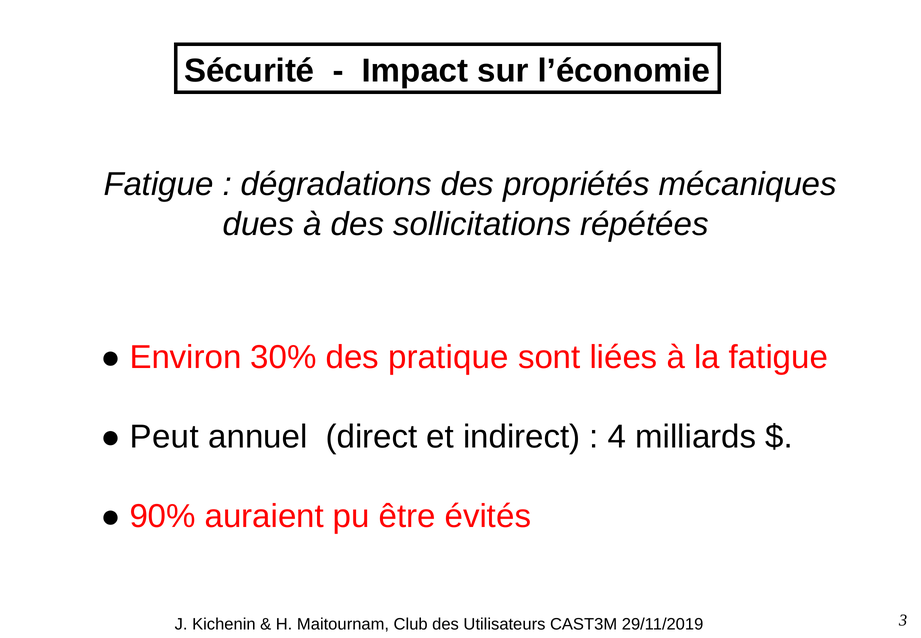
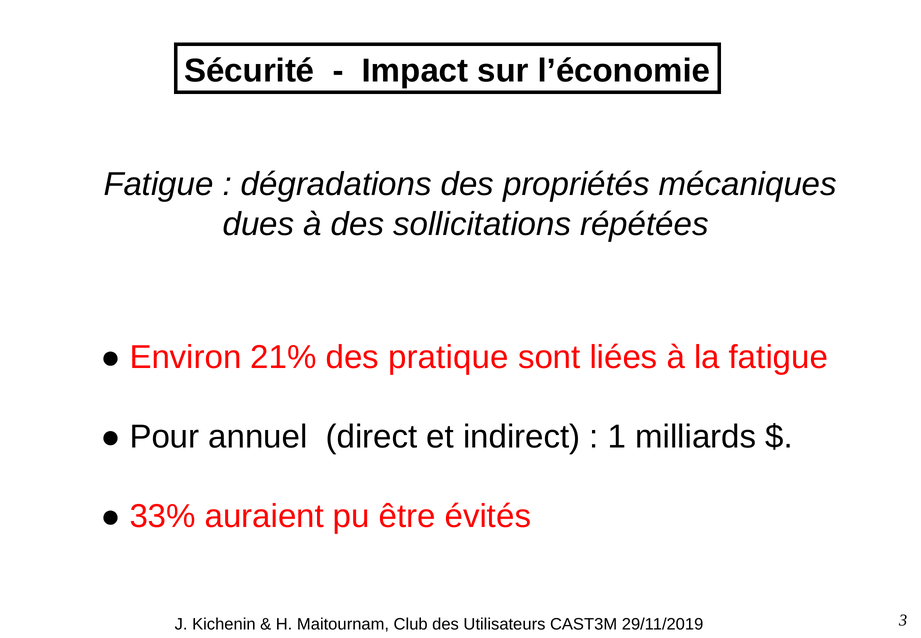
30%: 30% -> 21%
Peut: Peut -> Pour
4: 4 -> 1
90%: 90% -> 33%
